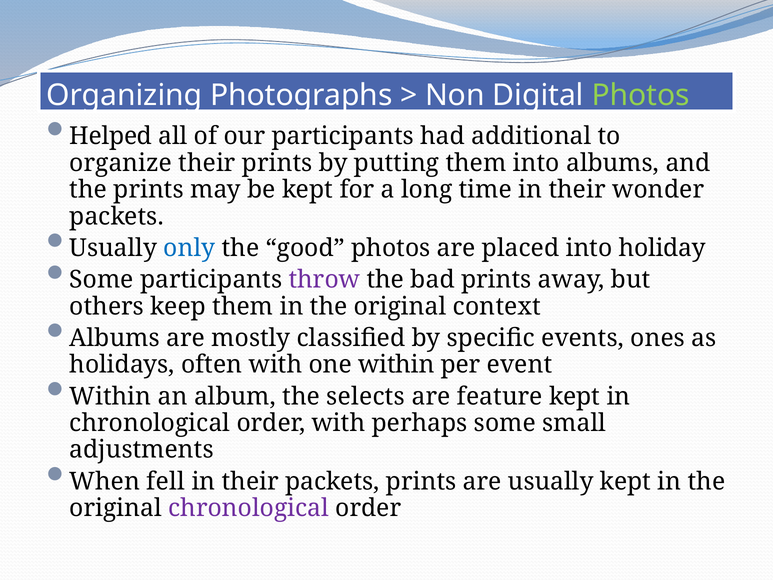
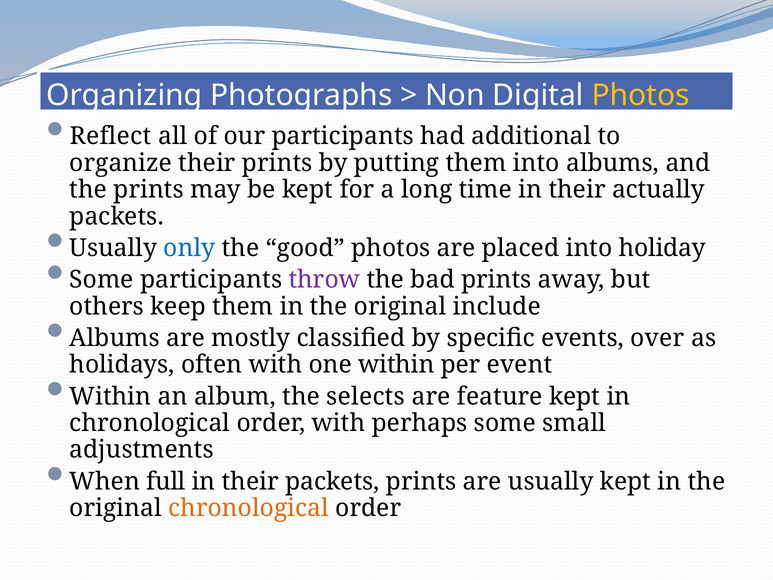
Photos at (641, 95) colour: light green -> yellow
Helped: Helped -> Reflect
wonder: wonder -> actually
context: context -> include
ones: ones -> over
fell: fell -> full
chronological at (249, 508) colour: purple -> orange
